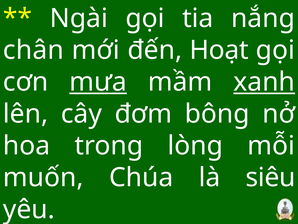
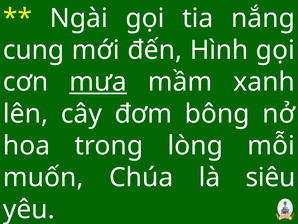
chân: chân -> cung
Hoạt: Hoạt -> Hình
xanh underline: present -> none
